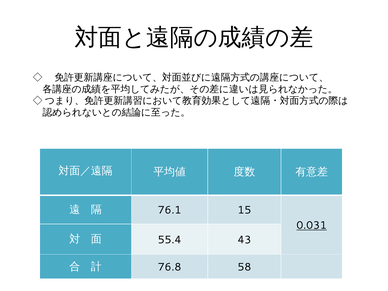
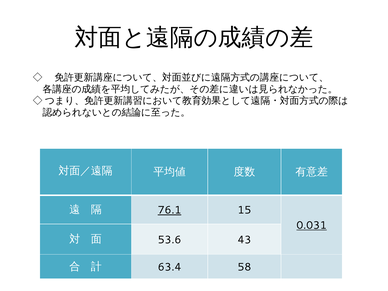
76.1 underline: none -> present
55.4: 55.4 -> 53.6
76.8: 76.8 -> 63.4
